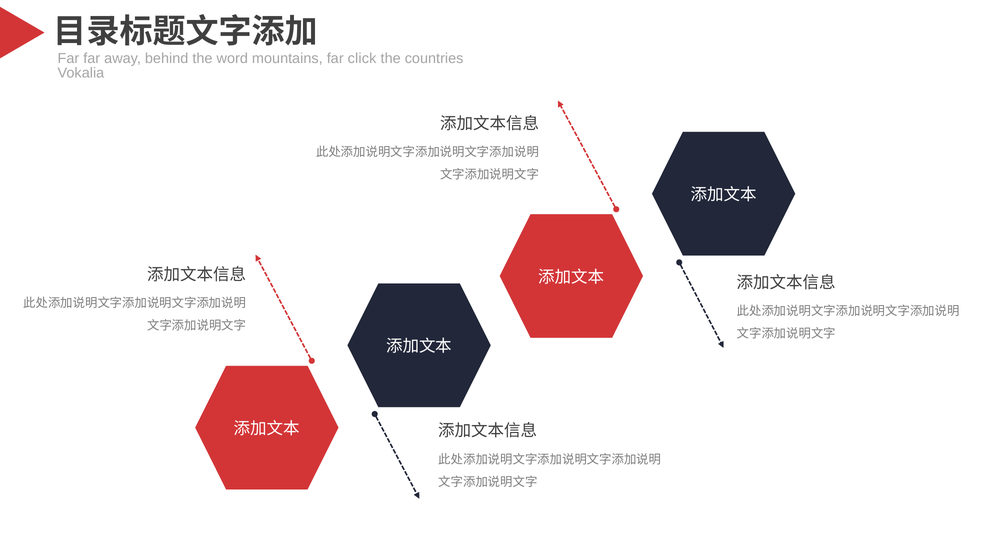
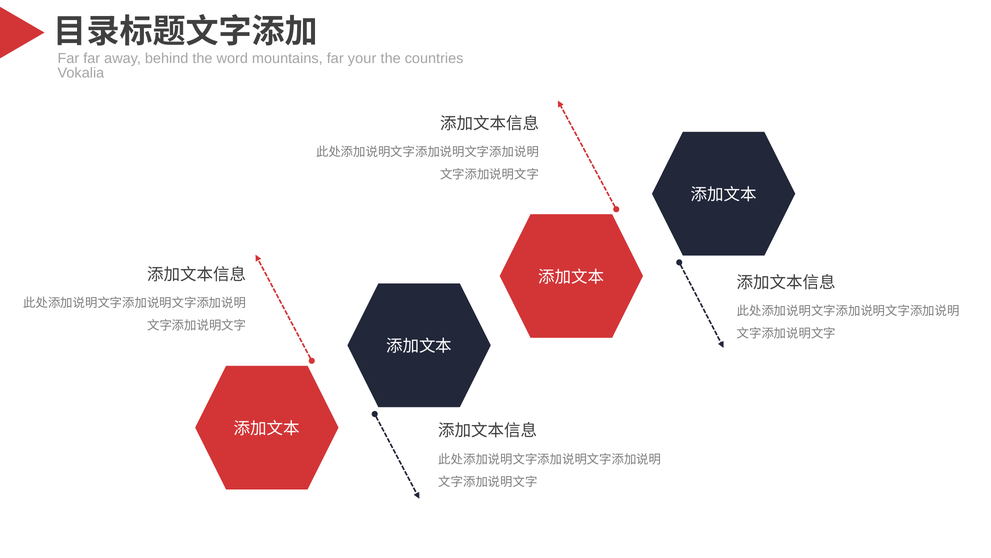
click: click -> your
